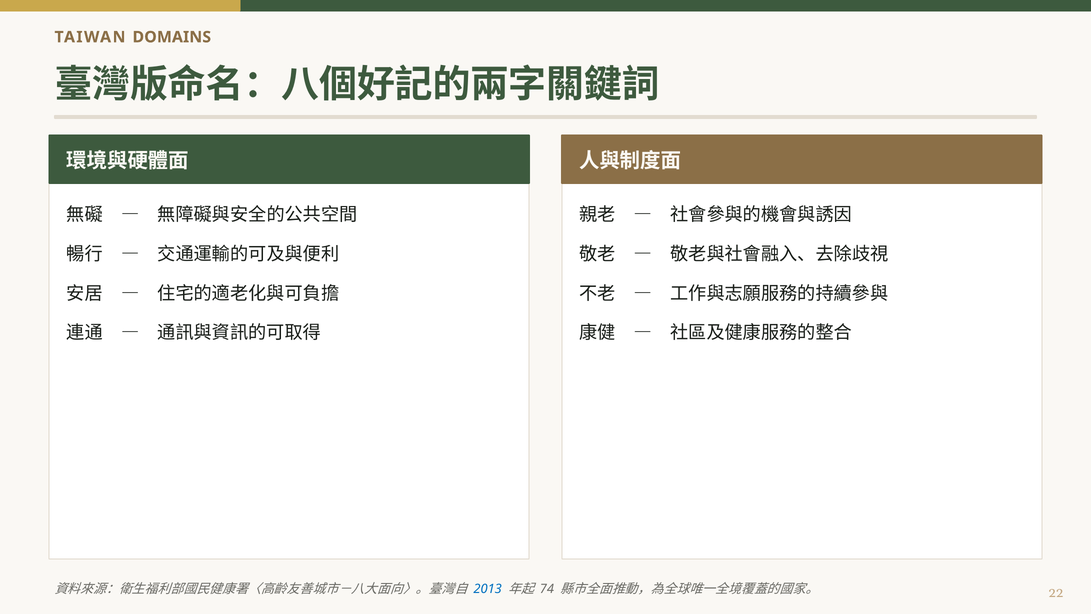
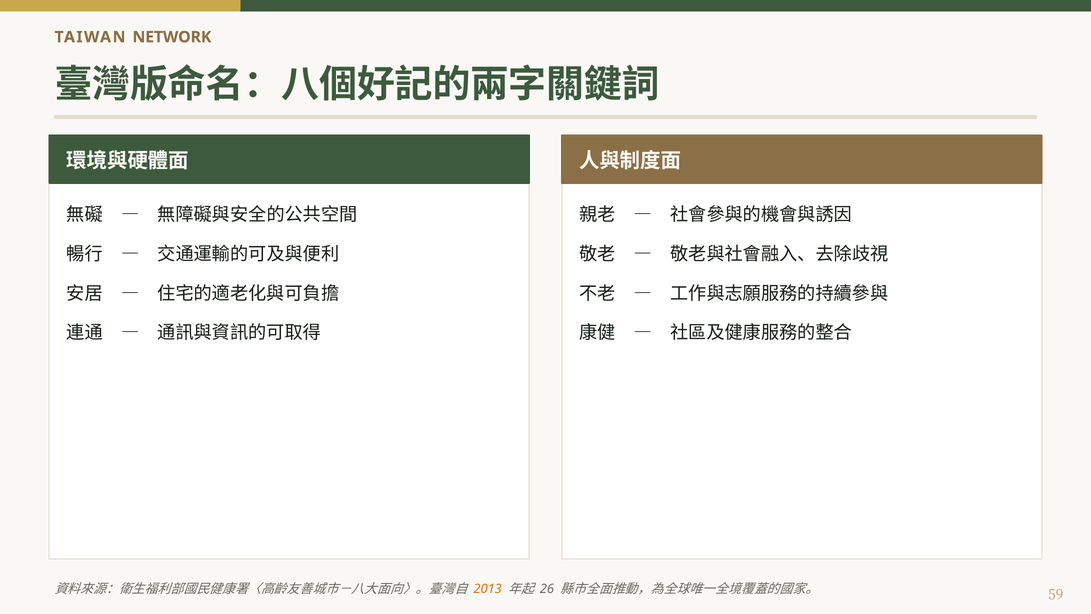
DOMAINS: DOMAINS -> NETWORK
2013 colour: blue -> orange
74: 74 -> 26
22: 22 -> 59
